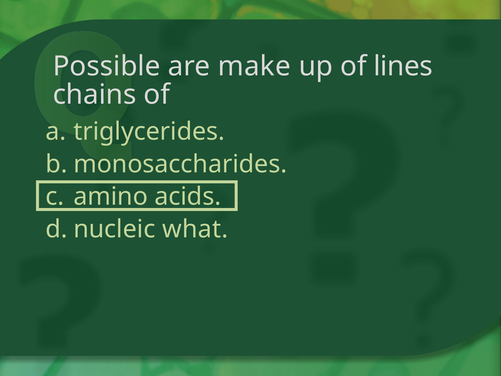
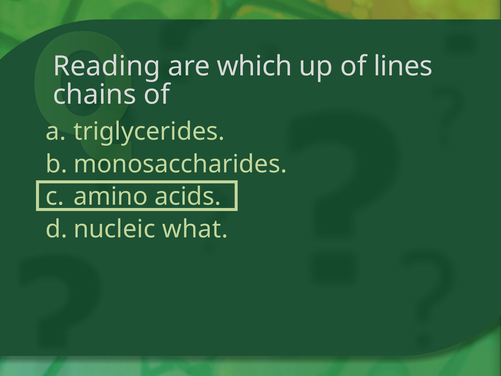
Possible: Possible -> Reading
make: make -> which
